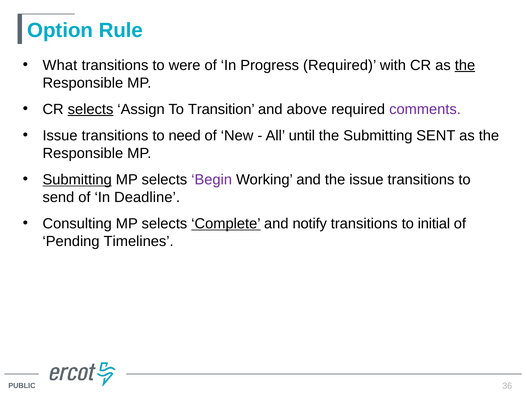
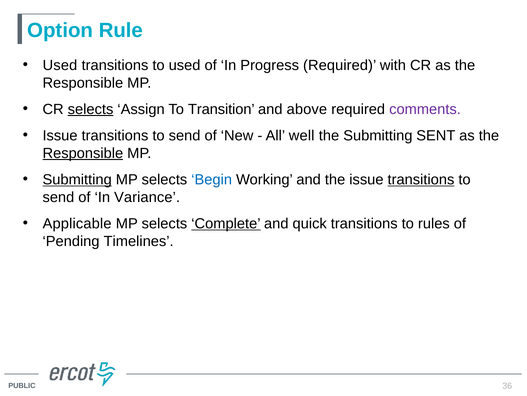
What at (60, 65): What -> Used
to were: were -> used
the at (465, 65) underline: present -> none
need at (185, 135): need -> send
until: until -> well
Responsible at (83, 153) underline: none -> present
Begin colour: purple -> blue
transitions at (421, 179) underline: none -> present
Deadline: Deadline -> Variance
Consulting: Consulting -> Applicable
notify: notify -> quick
initial: initial -> rules
